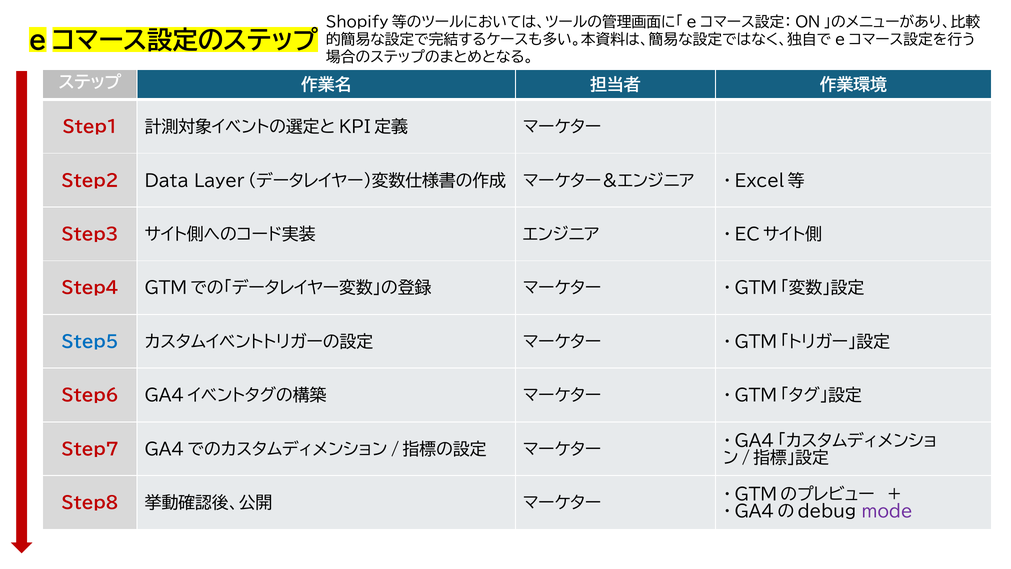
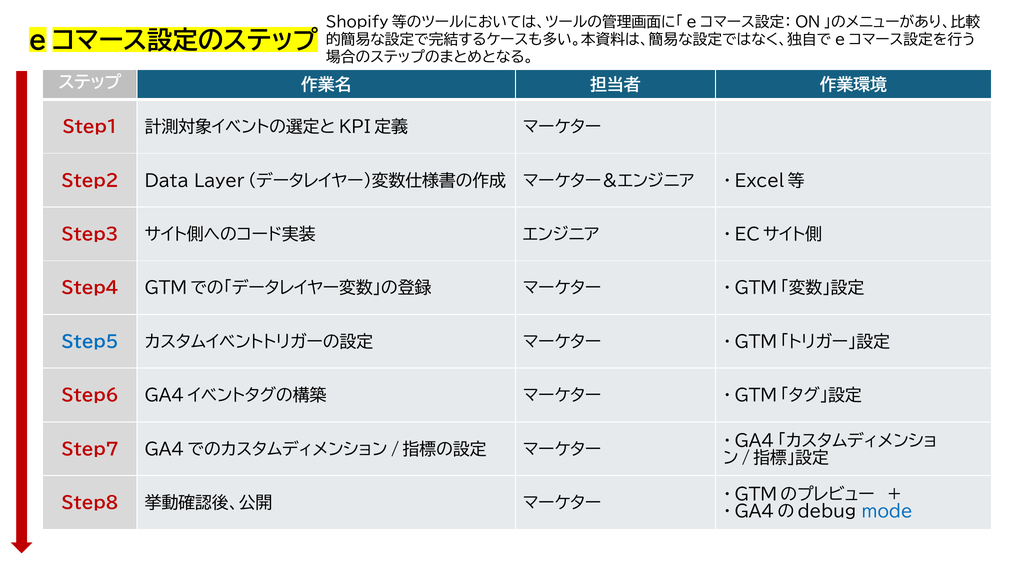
mode colour: purple -> blue
